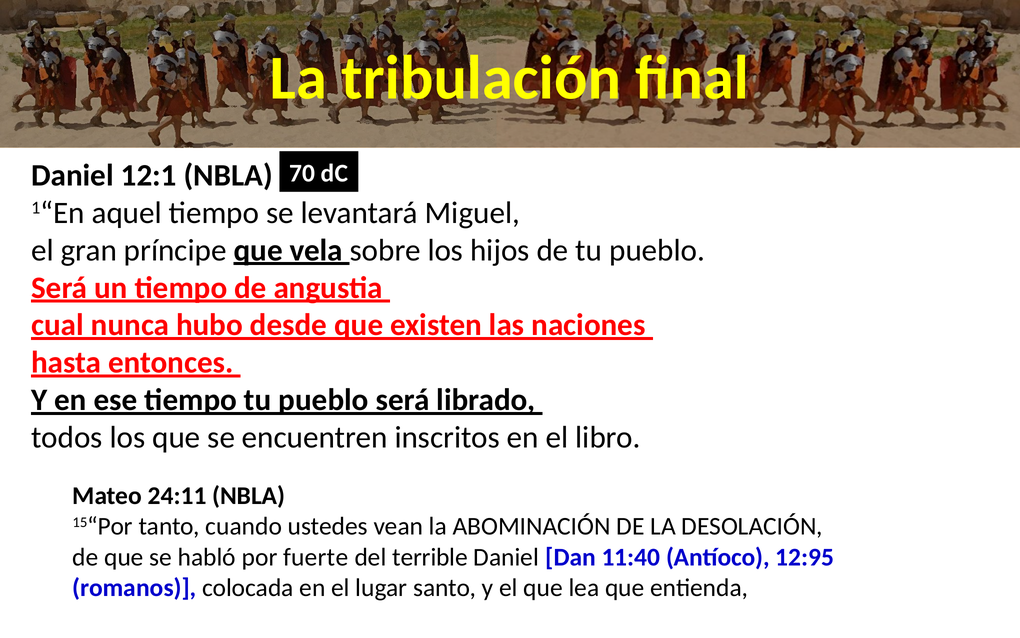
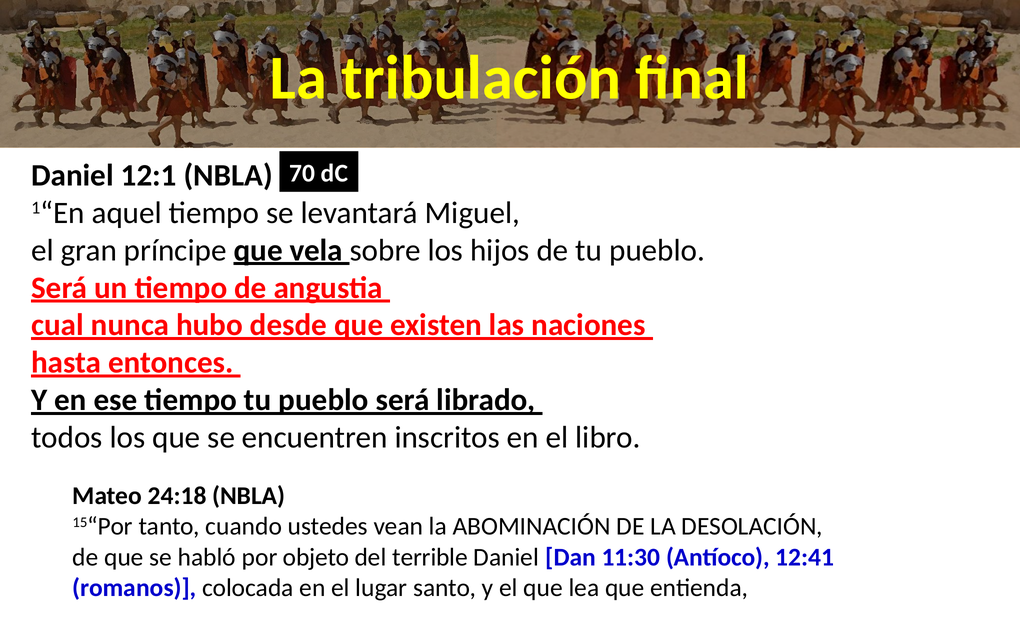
24:11: 24:11 -> 24:18
fuerte: fuerte -> objeto
11:40: 11:40 -> 11:30
12:95: 12:95 -> 12:41
